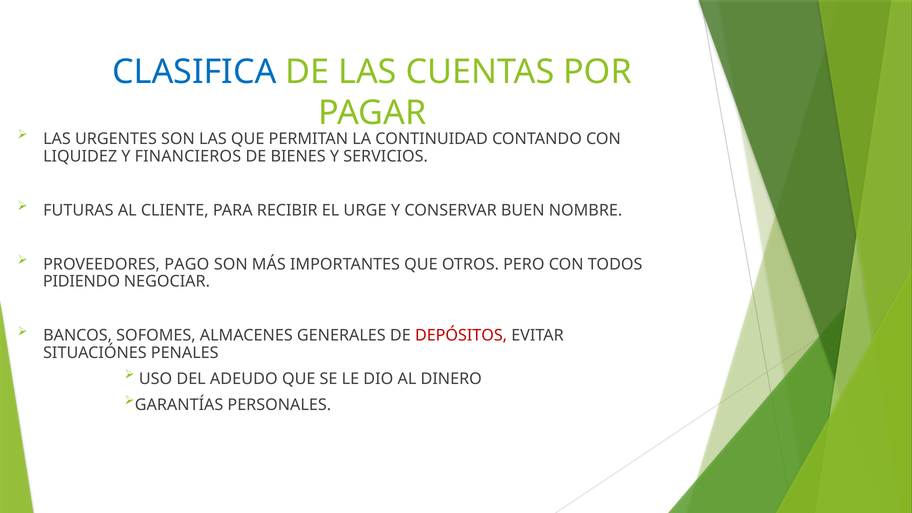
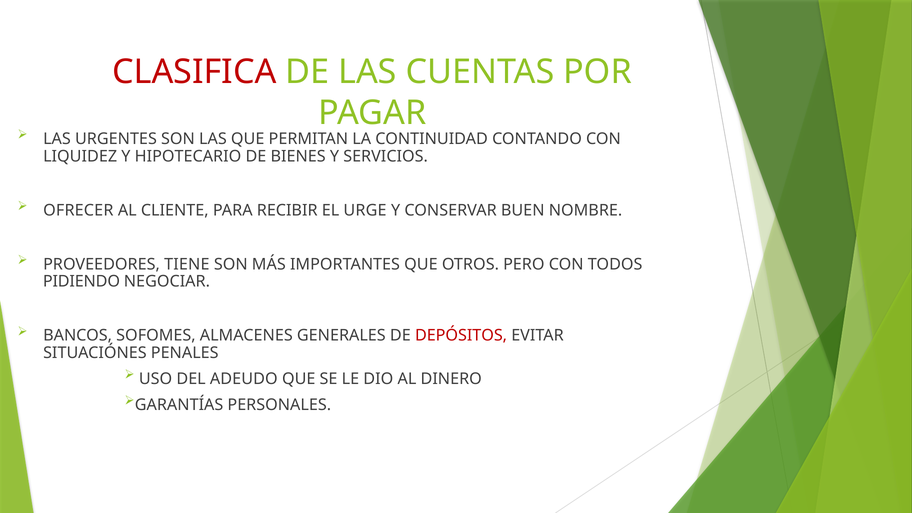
CLASIFICA colour: blue -> red
FINANCIEROS: FINANCIEROS -> HIPOTECARIO
FUTURAS: FUTURAS -> OFRECER
PAGO: PAGO -> TIENE
